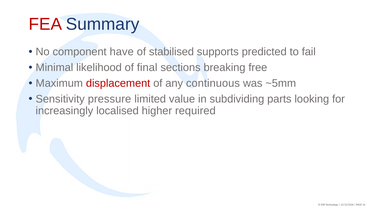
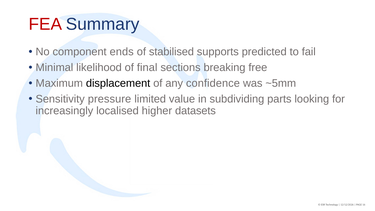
have: have -> ends
displacement colour: red -> black
continuous: continuous -> confidence
required: required -> datasets
